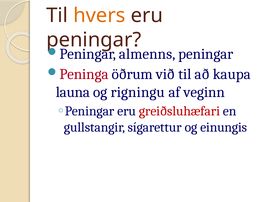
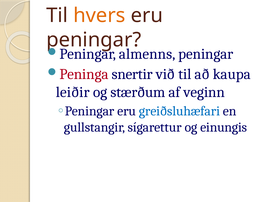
öðrum: öðrum -> snertir
launa: launa -> leiðir
rigningu: rigningu -> stærðum
greiðsluhæfari colour: red -> blue
